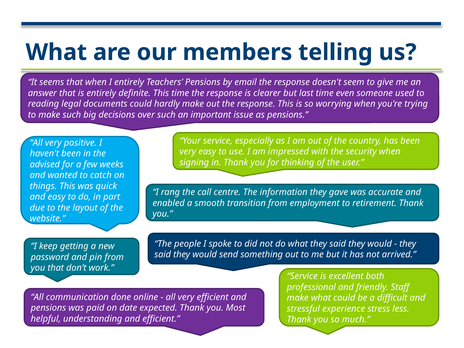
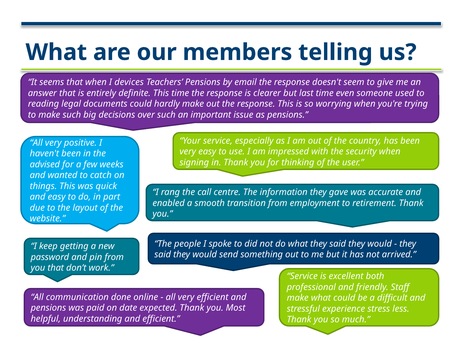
I entirely: entirely -> devices
